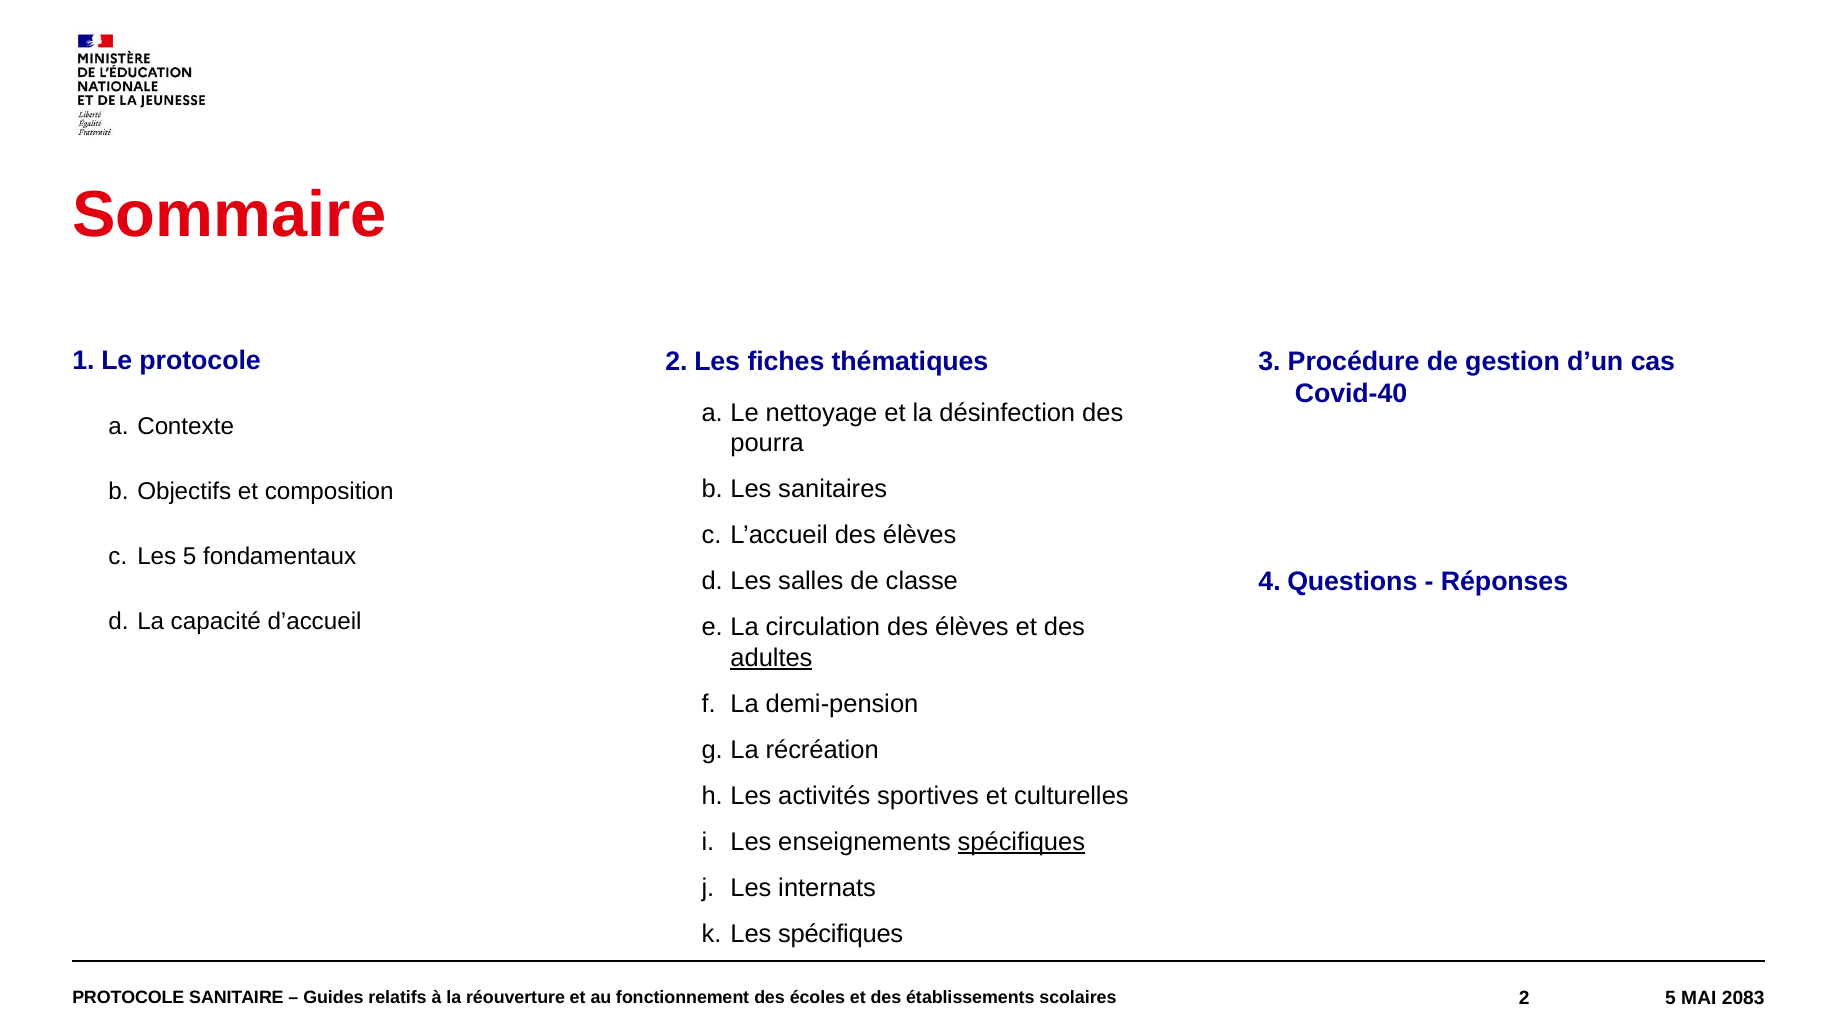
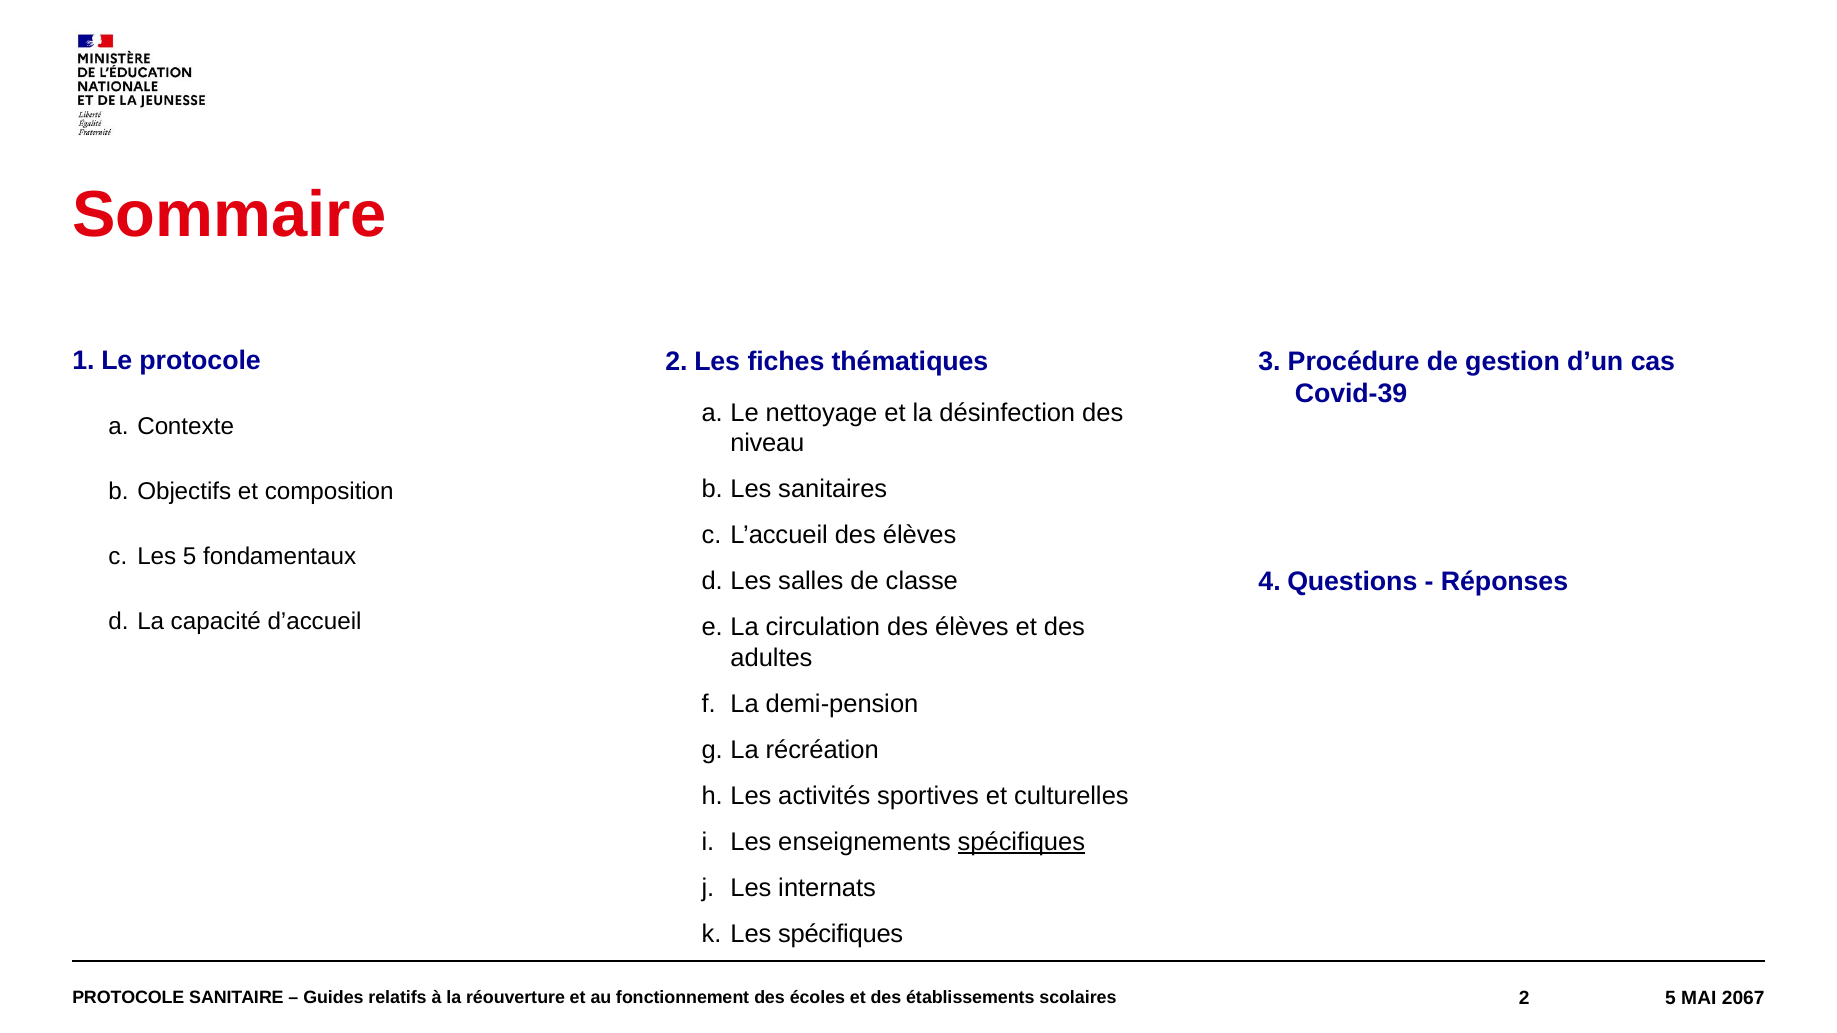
Covid-40: Covid-40 -> Covid-39
pourra: pourra -> niveau
adultes underline: present -> none
2083: 2083 -> 2067
